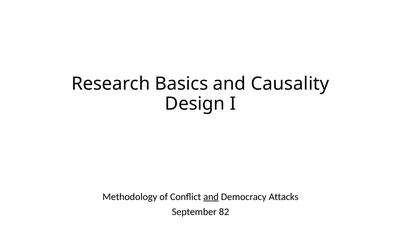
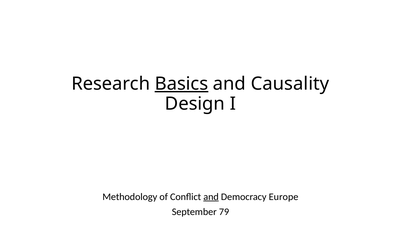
Basics underline: none -> present
Attacks: Attacks -> Europe
82: 82 -> 79
